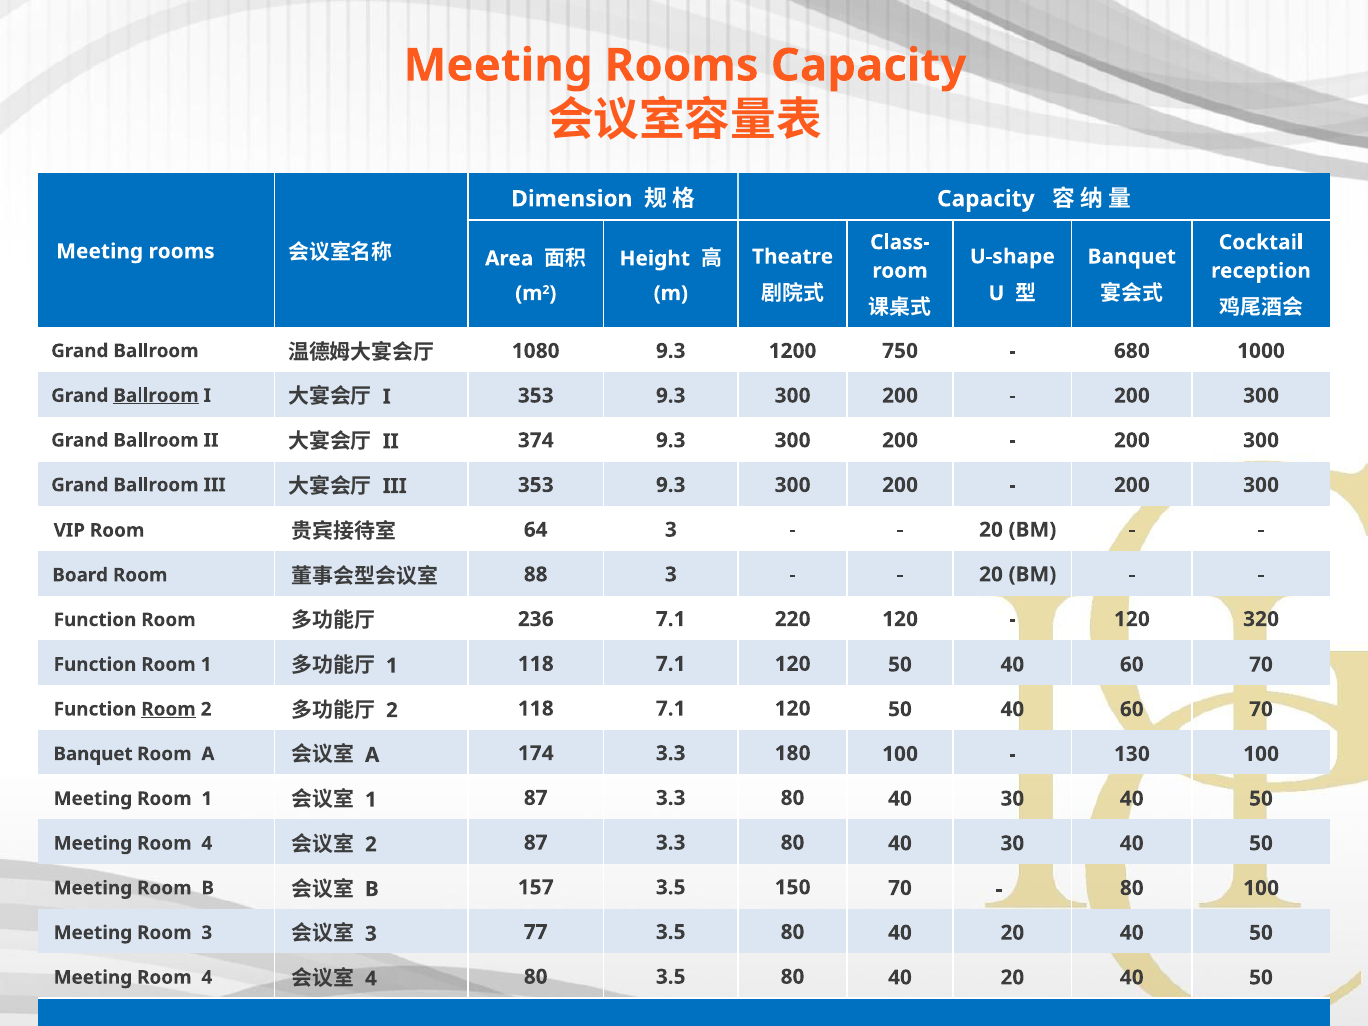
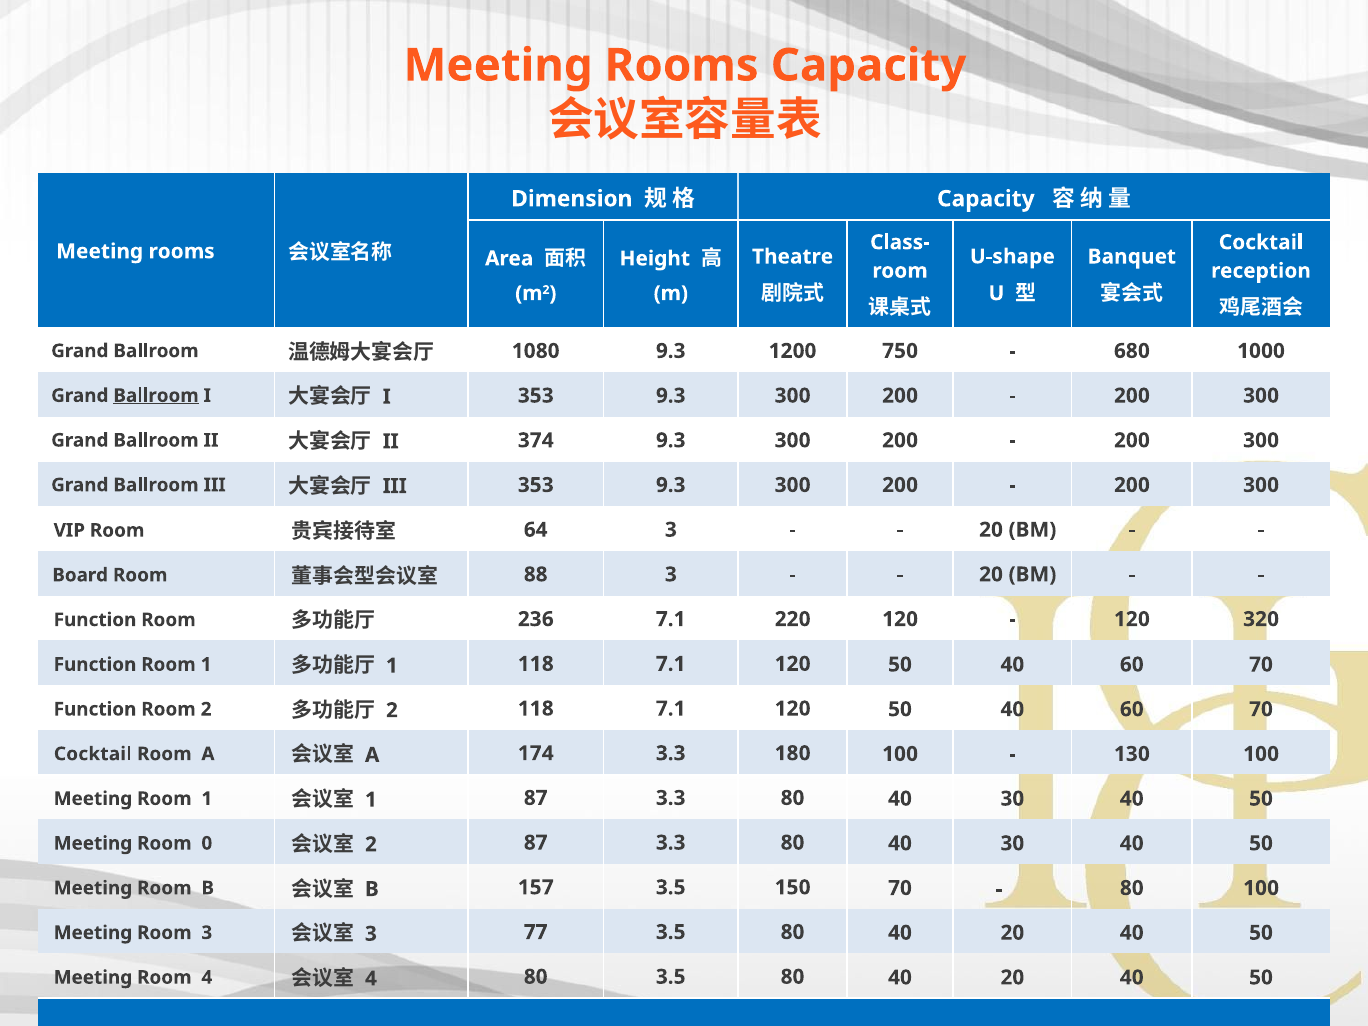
Room at (169, 709) underline: present -> none
Banquet at (93, 754): Banquet -> Cocktail
4 at (207, 843): 4 -> 0
